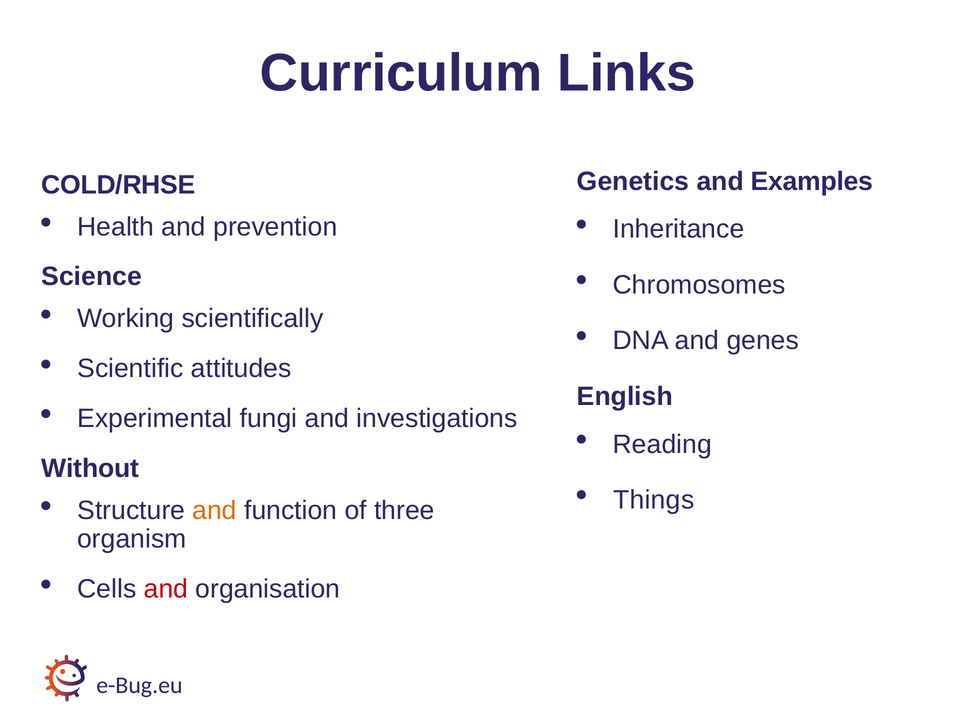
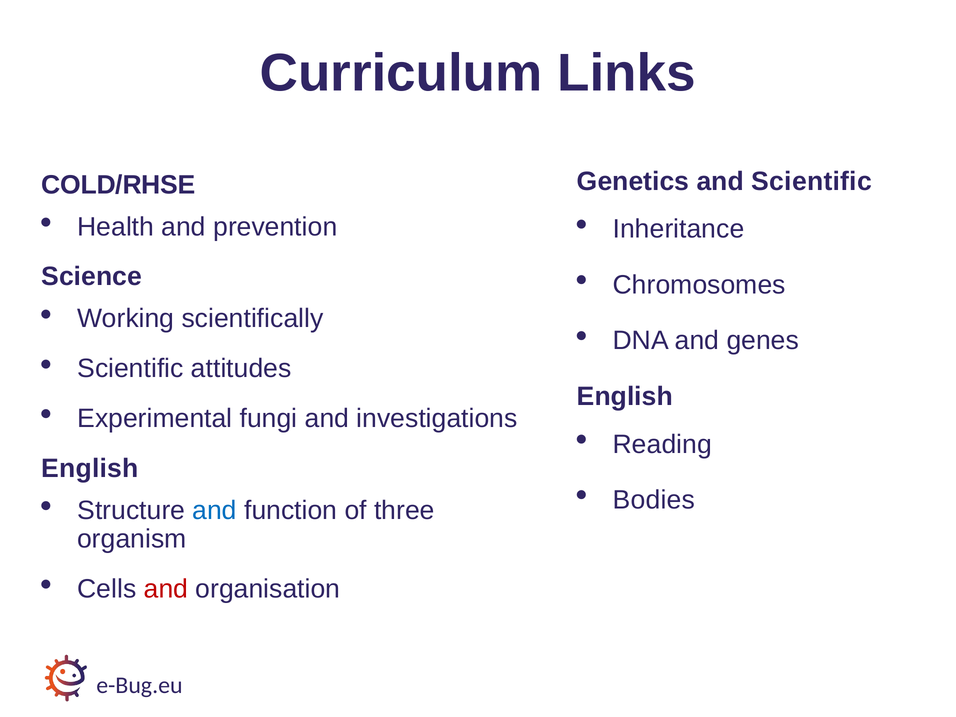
and Examples: Examples -> Scientific
Without at (90, 469): Without -> English
Things: Things -> Bodies
and at (215, 510) colour: orange -> blue
